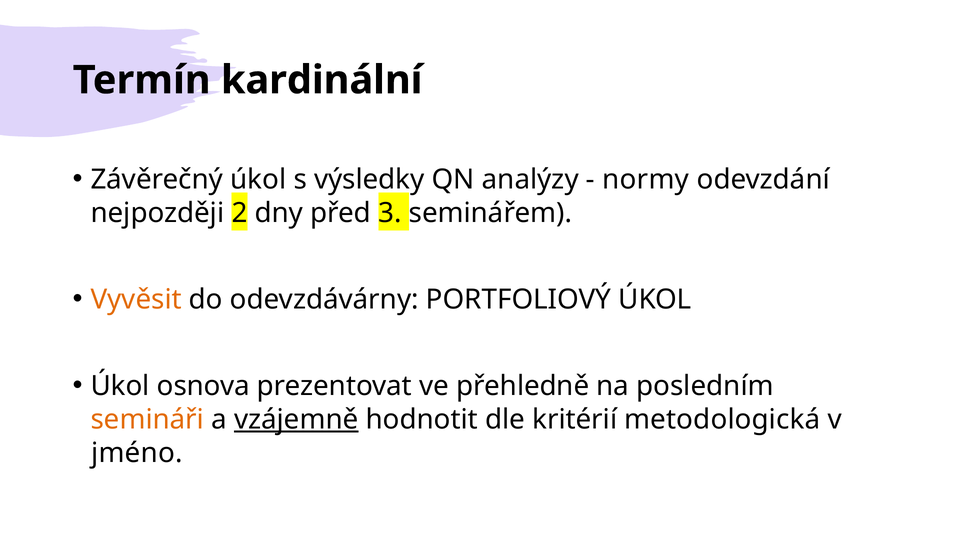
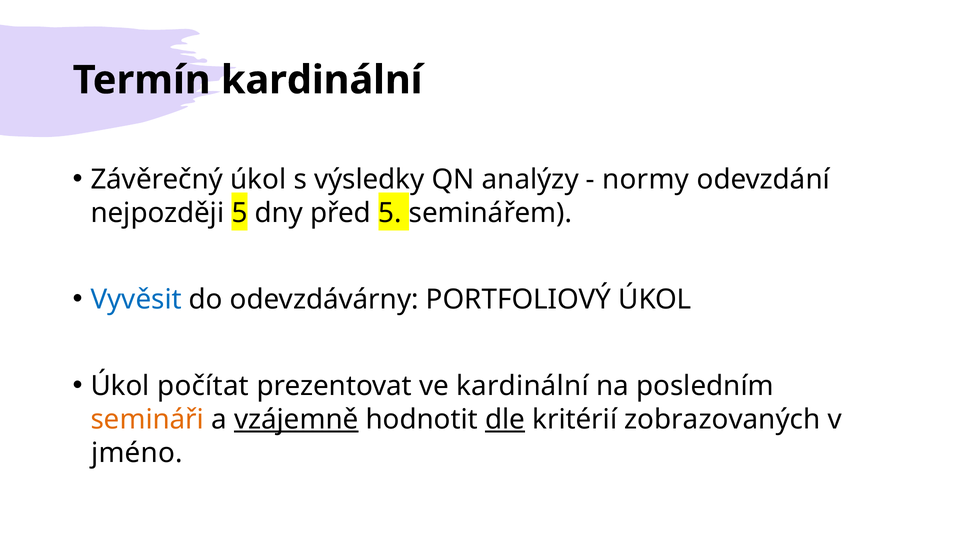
nejpozději 2: 2 -> 5
před 3: 3 -> 5
Vyvěsit colour: orange -> blue
osnova: osnova -> počítat
ve přehledně: přehledně -> kardinální
dle underline: none -> present
metodologická: metodologická -> zobrazovaných
